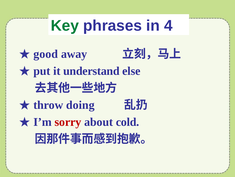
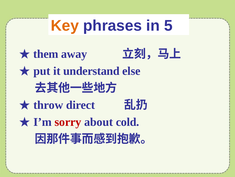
Key colour: green -> orange
4: 4 -> 5
good: good -> them
doing: doing -> direct
